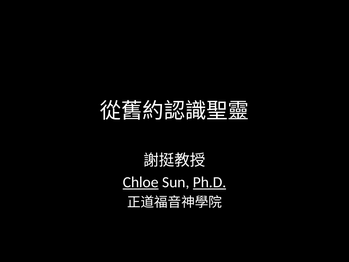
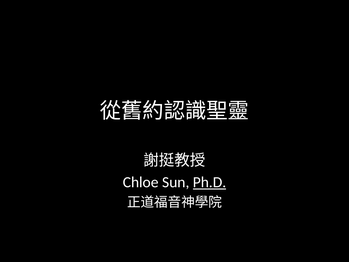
Chloe underline: present -> none
